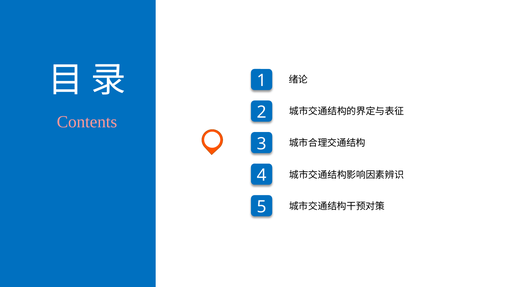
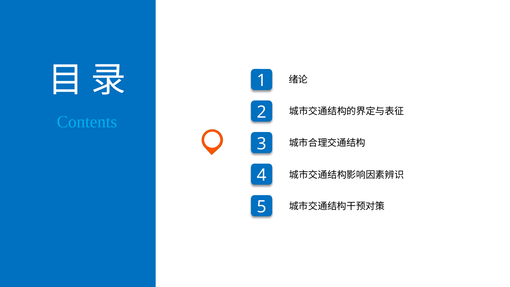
Contents colour: pink -> light blue
